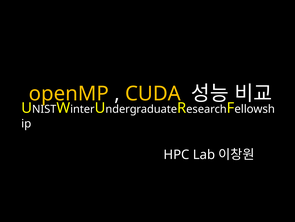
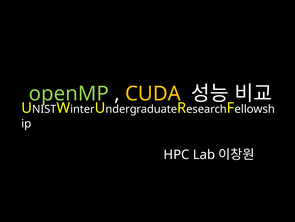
openMP colour: yellow -> light green
